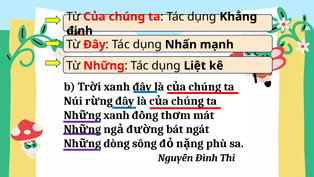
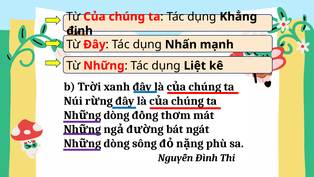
xanh at (117, 115): xanh -> dòng
